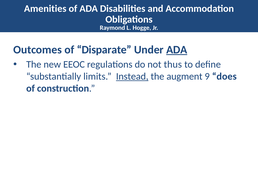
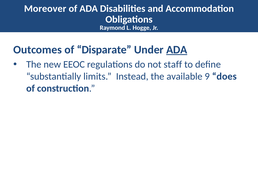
Amenities: Amenities -> Moreover
thus: thus -> staff
Instead underline: present -> none
augment: augment -> available
